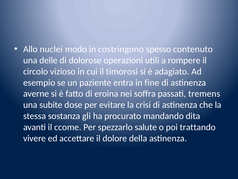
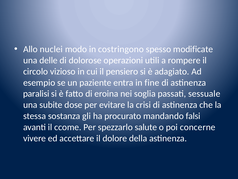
contenuto: contenuto -> modificate
timorosi: timorosi -> pensiero
averne: averne -> paralisi
soffra: soffra -> soglia
tremens: tremens -> sessuale
dita: dita -> falsi
trattando: trattando -> concerne
